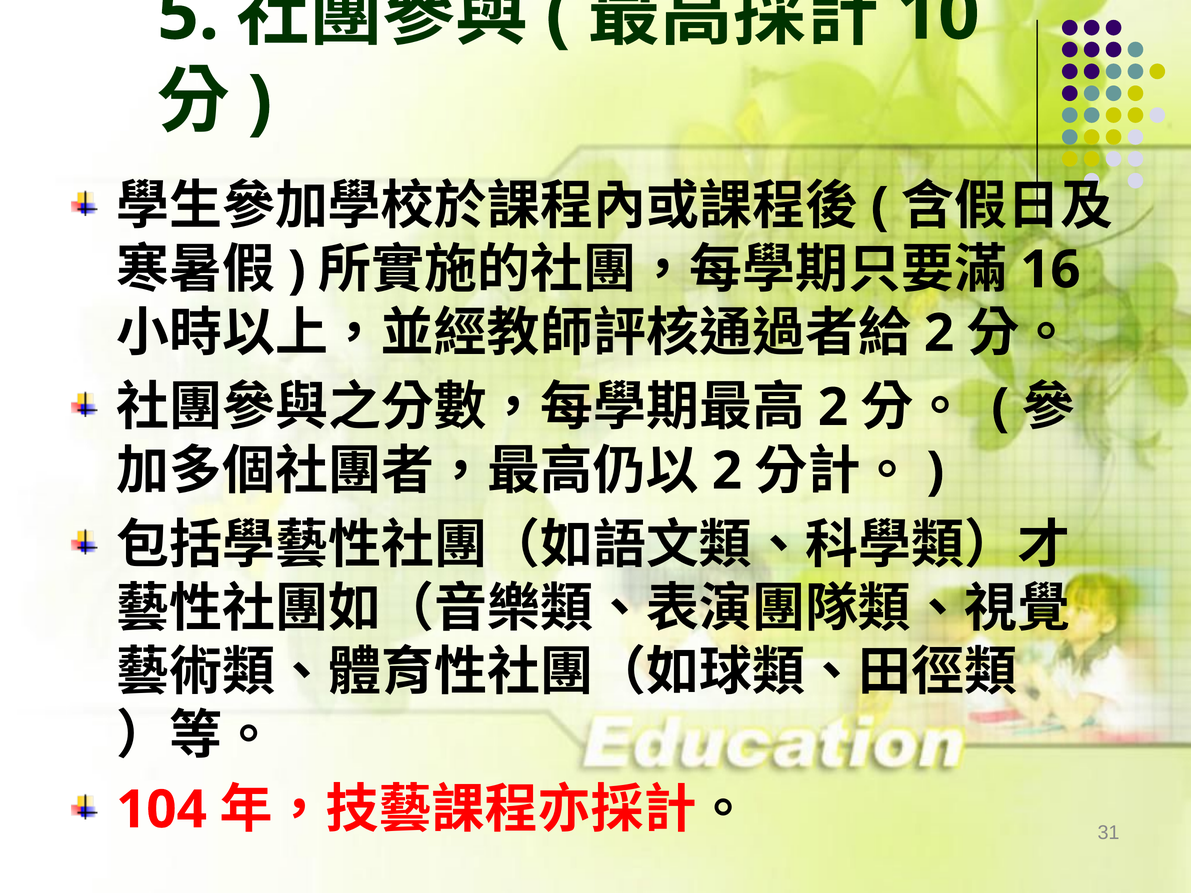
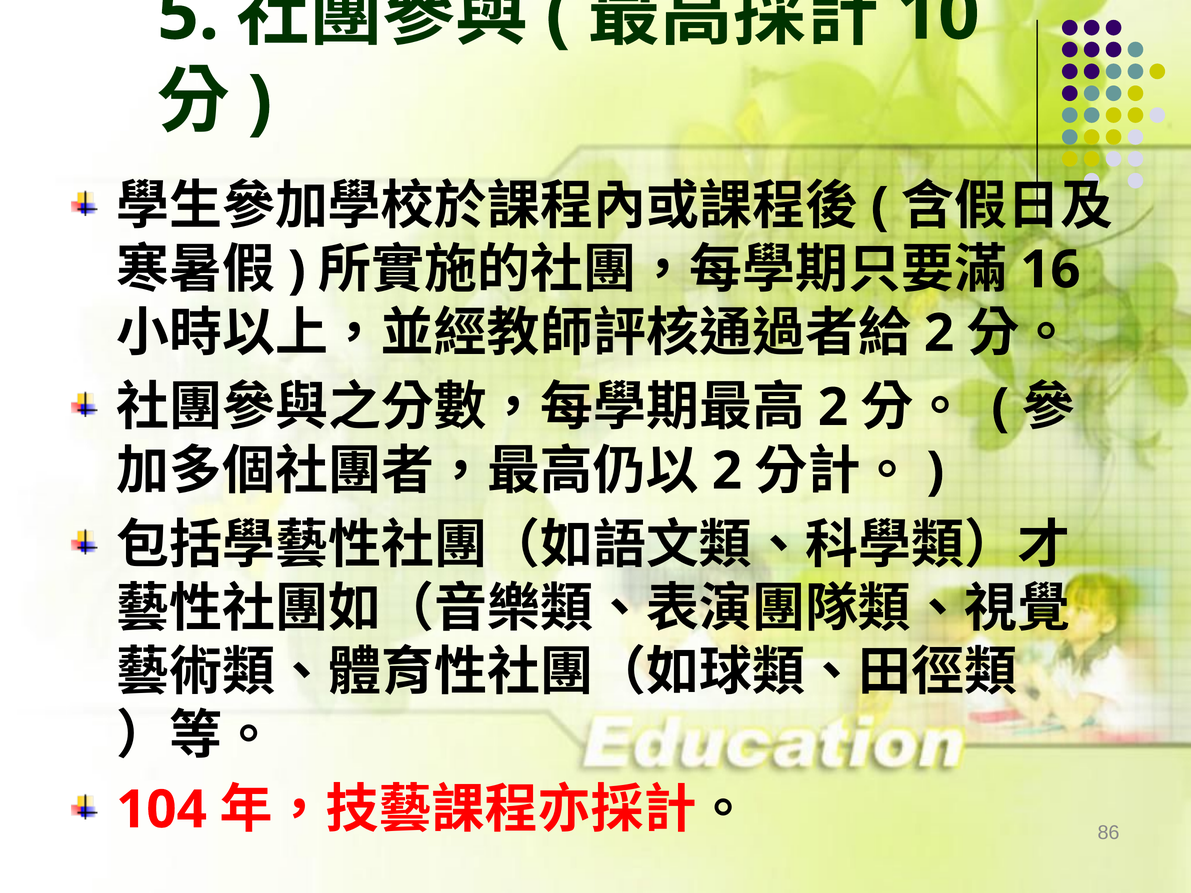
31: 31 -> 86
